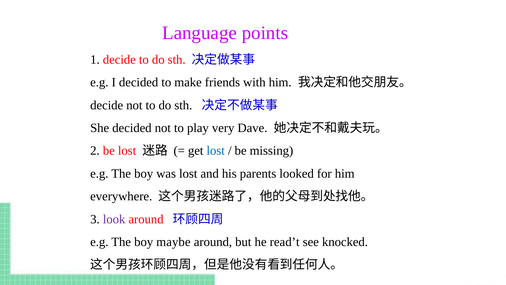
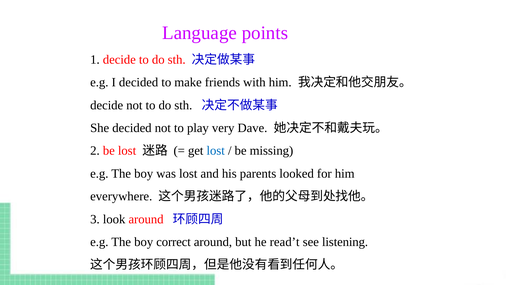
look colour: purple -> black
maybe: maybe -> correct
knocked: knocked -> listening
